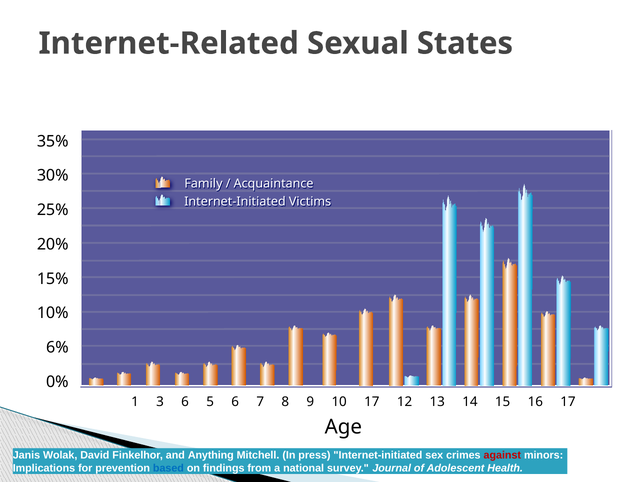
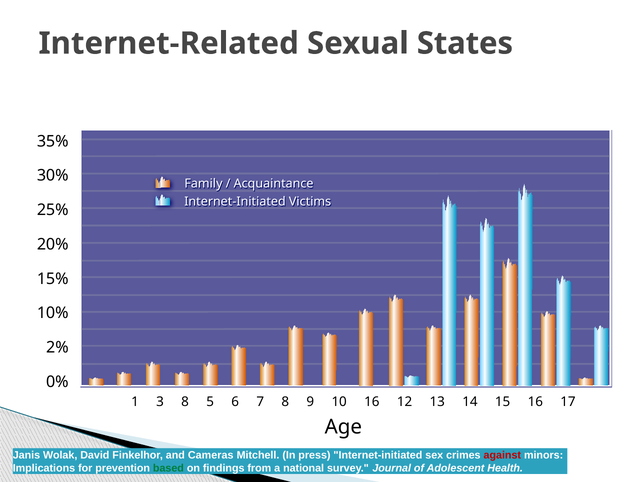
6%: 6% -> 2%
3 6: 6 -> 8
10 17: 17 -> 16
Anything: Anything -> Cameras
based colour: blue -> green
